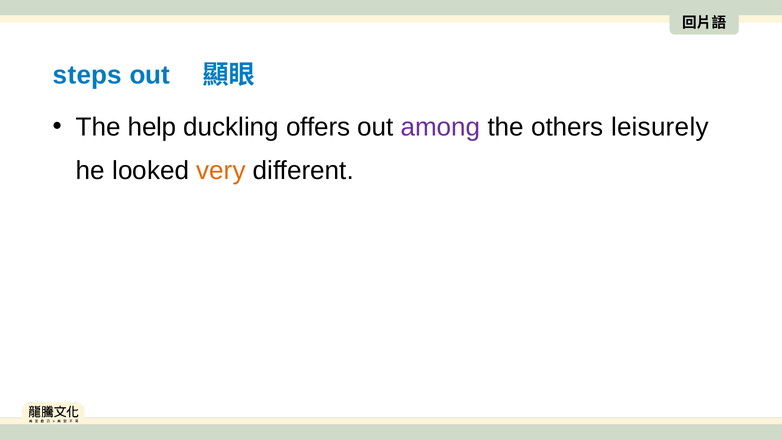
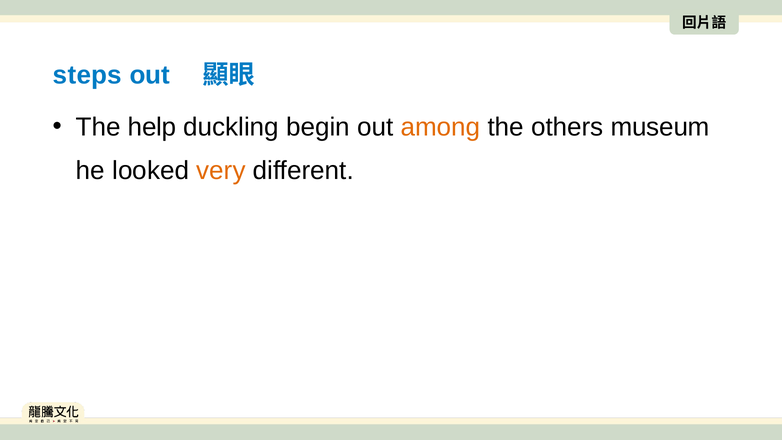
offers: offers -> begin
among colour: purple -> orange
leisurely: leisurely -> museum
